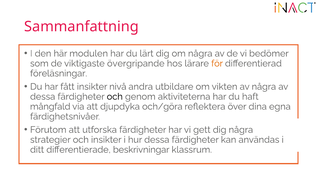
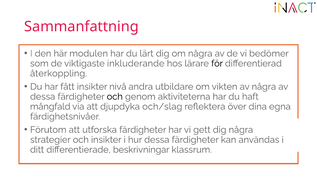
övergripande: övergripande -> inkluderande
för colour: orange -> black
föreläsningar: föreläsningar -> återkoppling
och/göra: och/göra -> och/slag
